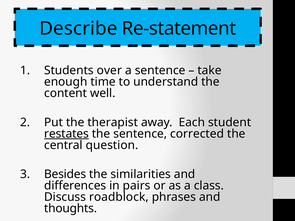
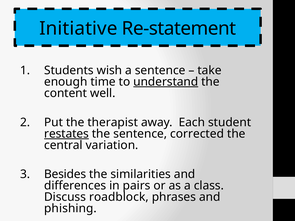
Describe: Describe -> Initiative
over: over -> wish
understand underline: none -> present
question: question -> variation
thoughts: thoughts -> phishing
